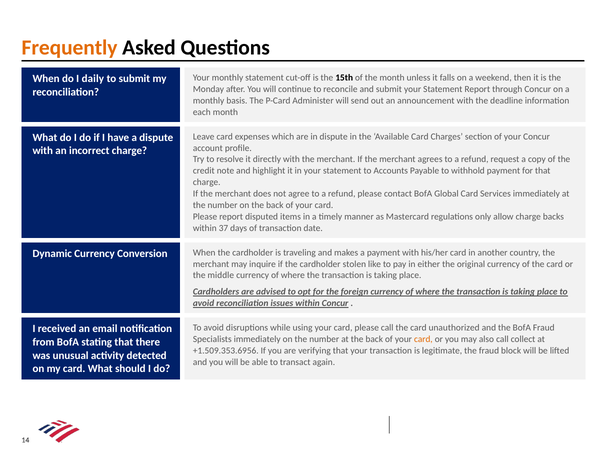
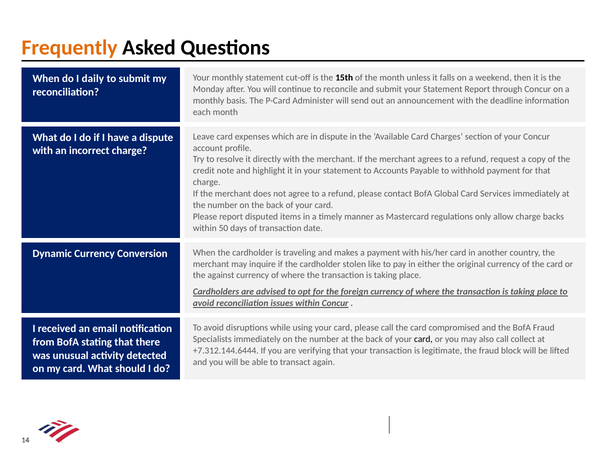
37: 37 -> 50
middle: middle -> against
unauthorized: unauthorized -> compromised
card at (423, 339) colour: orange -> black
+1.509.353.6956: +1.509.353.6956 -> +7.312.144.6444
